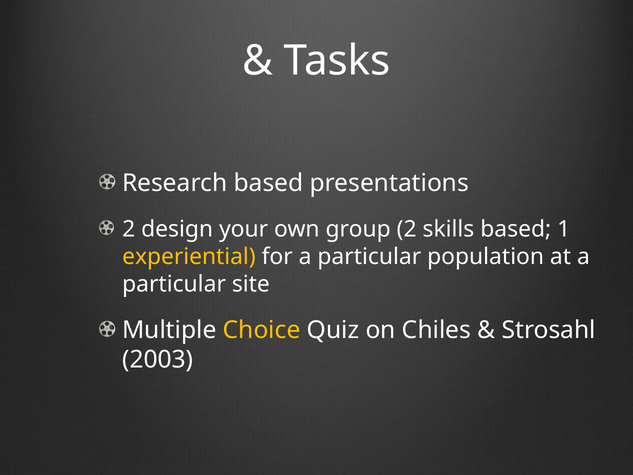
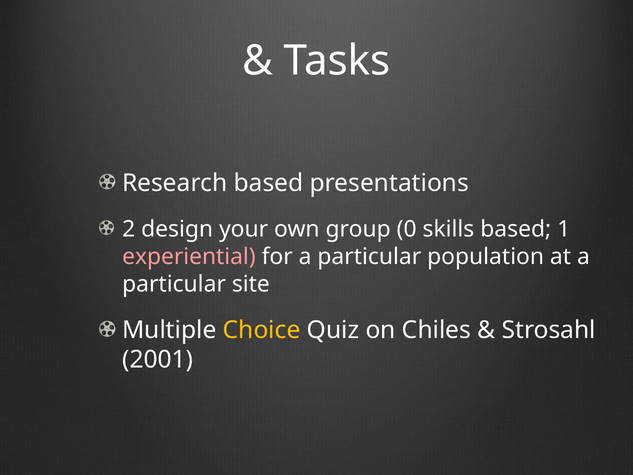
group 2: 2 -> 0
experiential colour: yellow -> pink
2003: 2003 -> 2001
